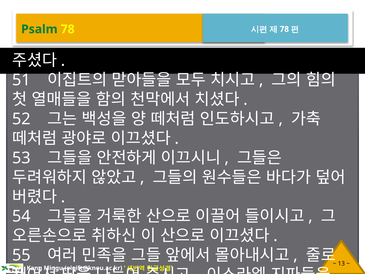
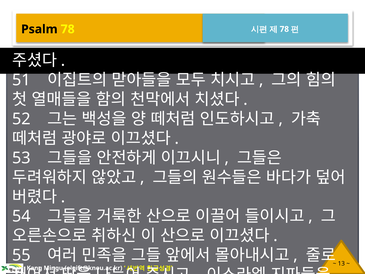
Psalm colour: green -> black
